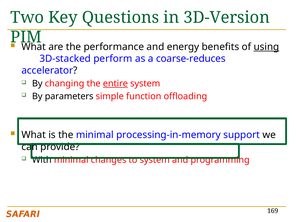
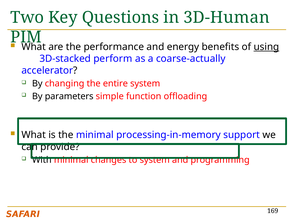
3D-Version: 3D-Version -> 3D-Human
coarse-reduces: coarse-reduces -> coarse-actually
entire underline: present -> none
